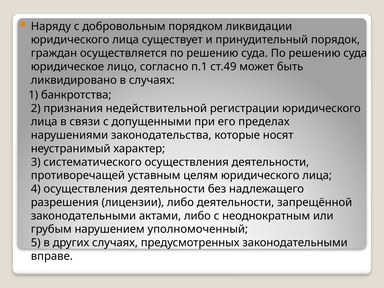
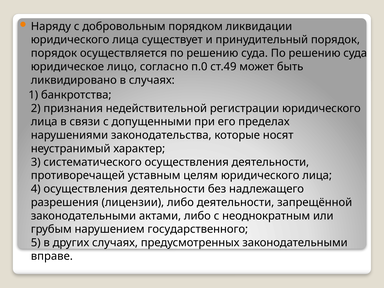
граждан at (54, 53): граждан -> порядок
п.1: п.1 -> п.0
уполномоченный: уполномоченный -> государственного
